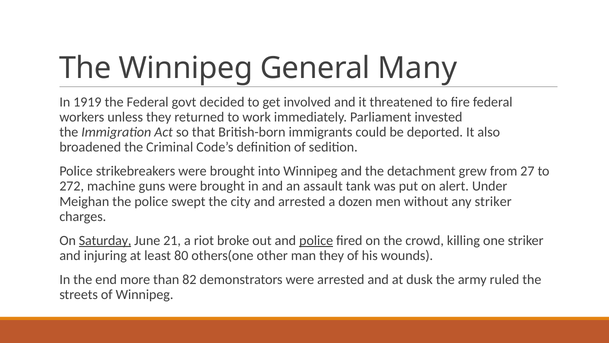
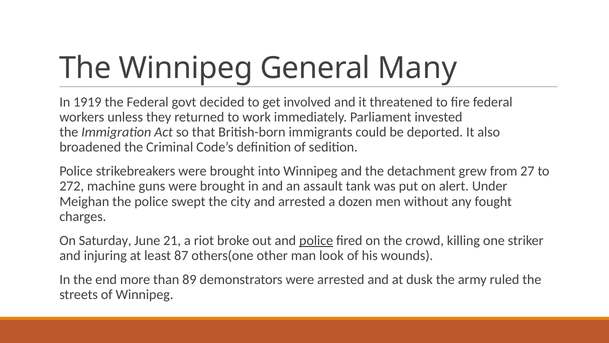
any striker: striker -> fought
Saturday underline: present -> none
80: 80 -> 87
man they: they -> look
82: 82 -> 89
